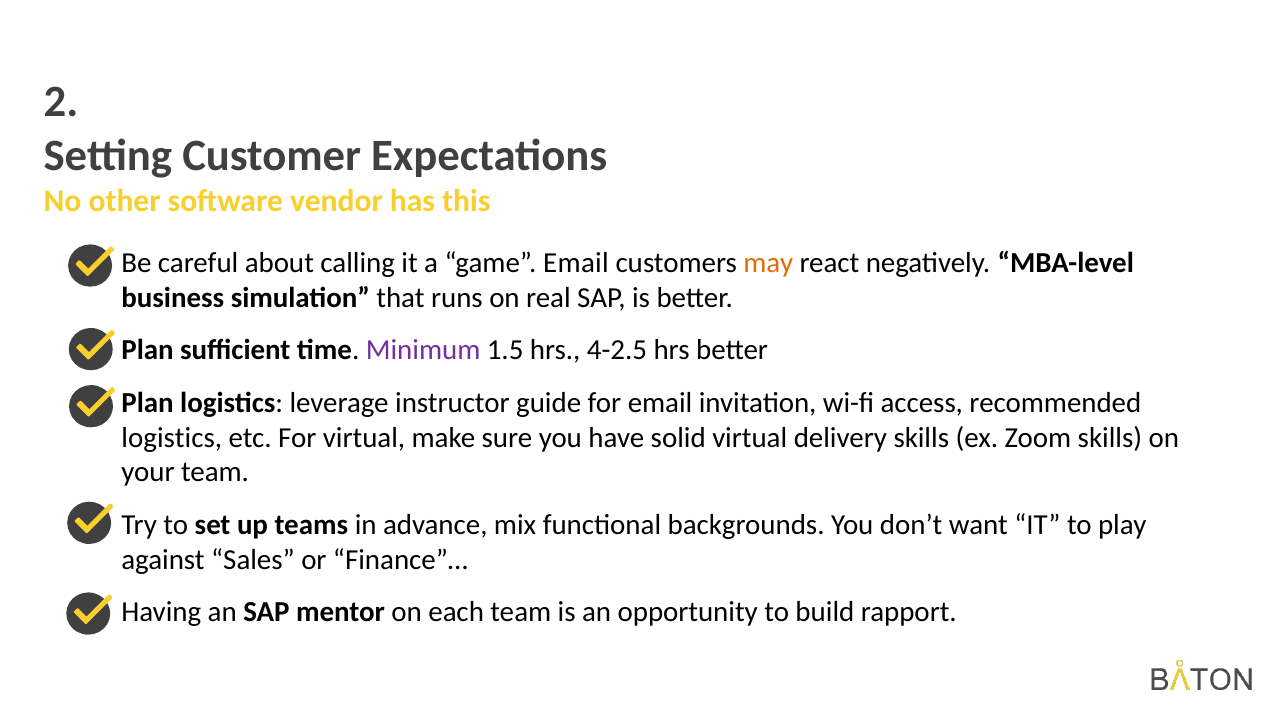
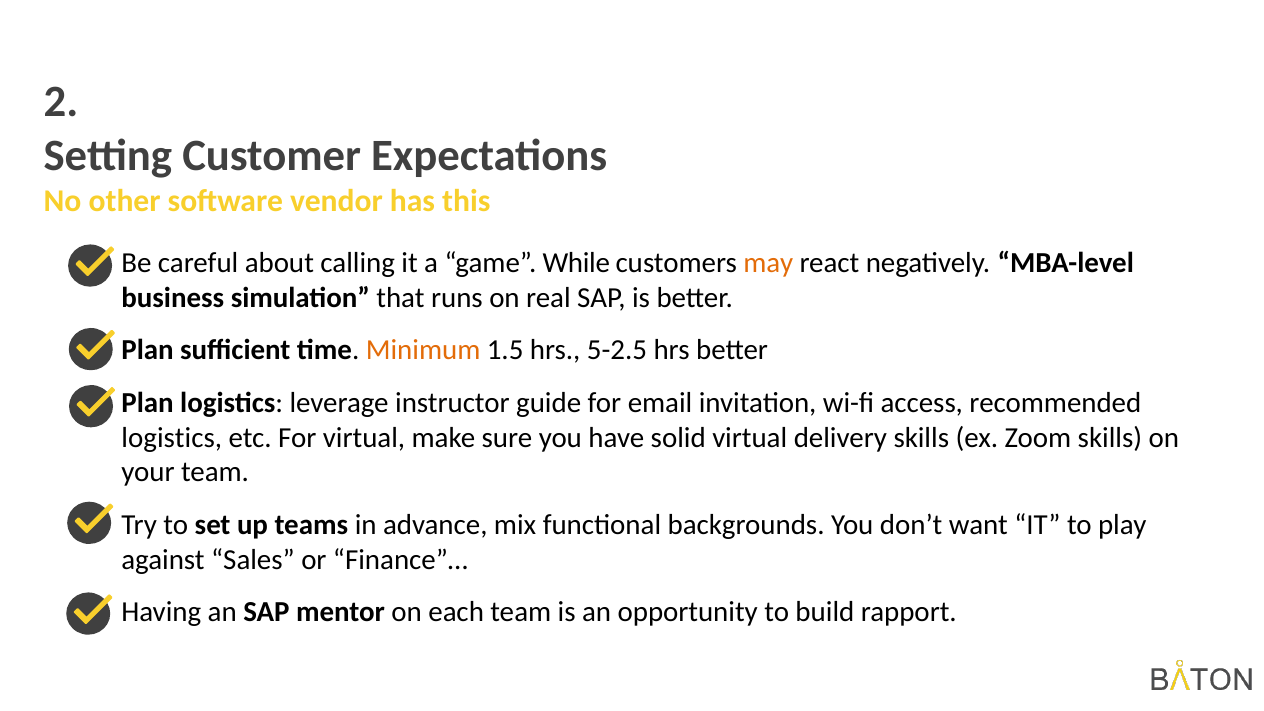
game Email: Email -> While
Minimum colour: purple -> orange
4-2.5: 4-2.5 -> 5-2.5
